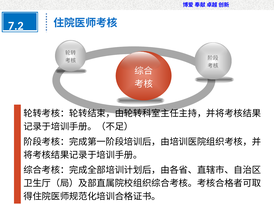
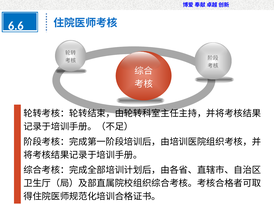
7.2: 7.2 -> 6.6
